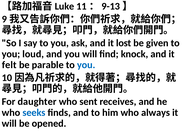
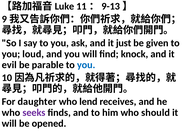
lost: lost -> just
felt: felt -> evil
sent: sent -> lend
seeks colour: blue -> purple
always: always -> should
